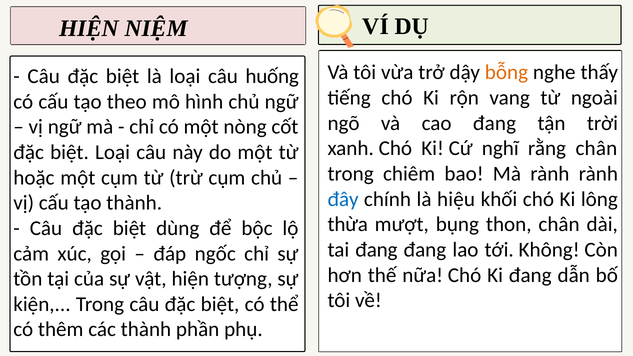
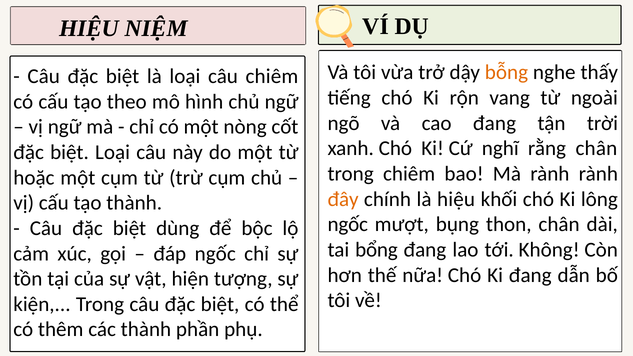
HIỆN at (89, 28): HIỆN -> HIỆU
câu huống: huống -> chiêm
đây colour: blue -> orange
thừa at (348, 224): thừa -> ngốc
tai đang: đang -> bổng
